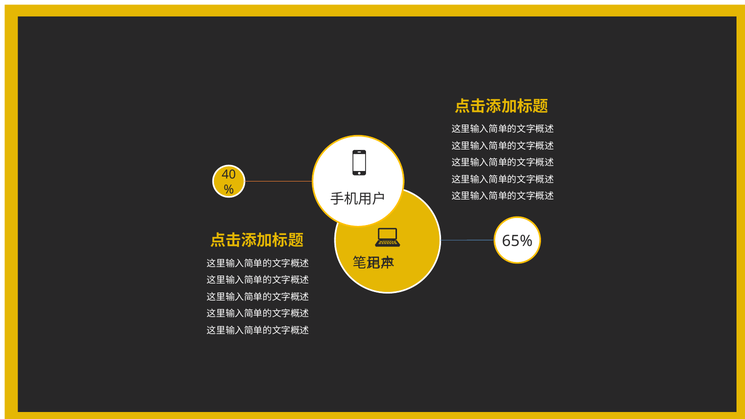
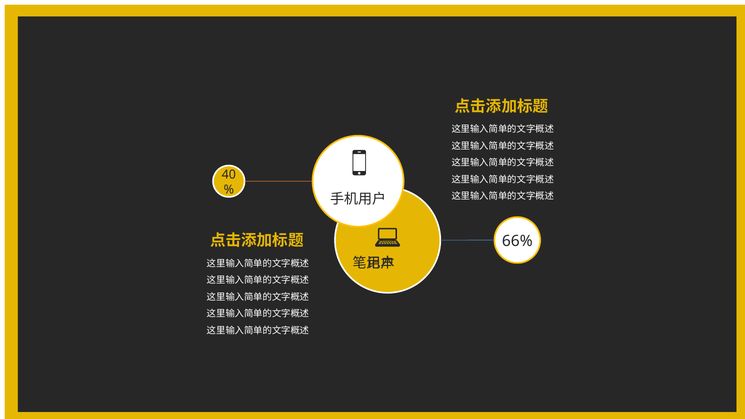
65%: 65% -> 66%
